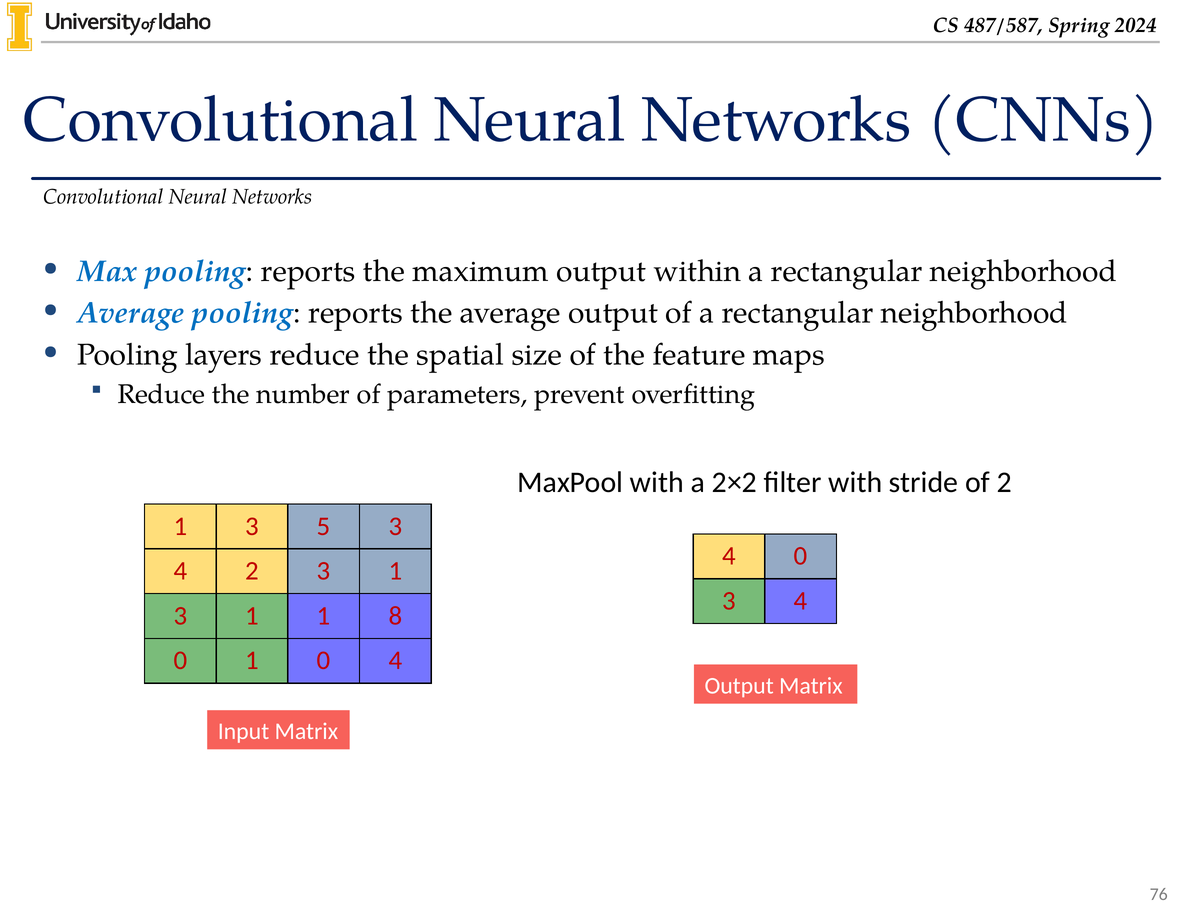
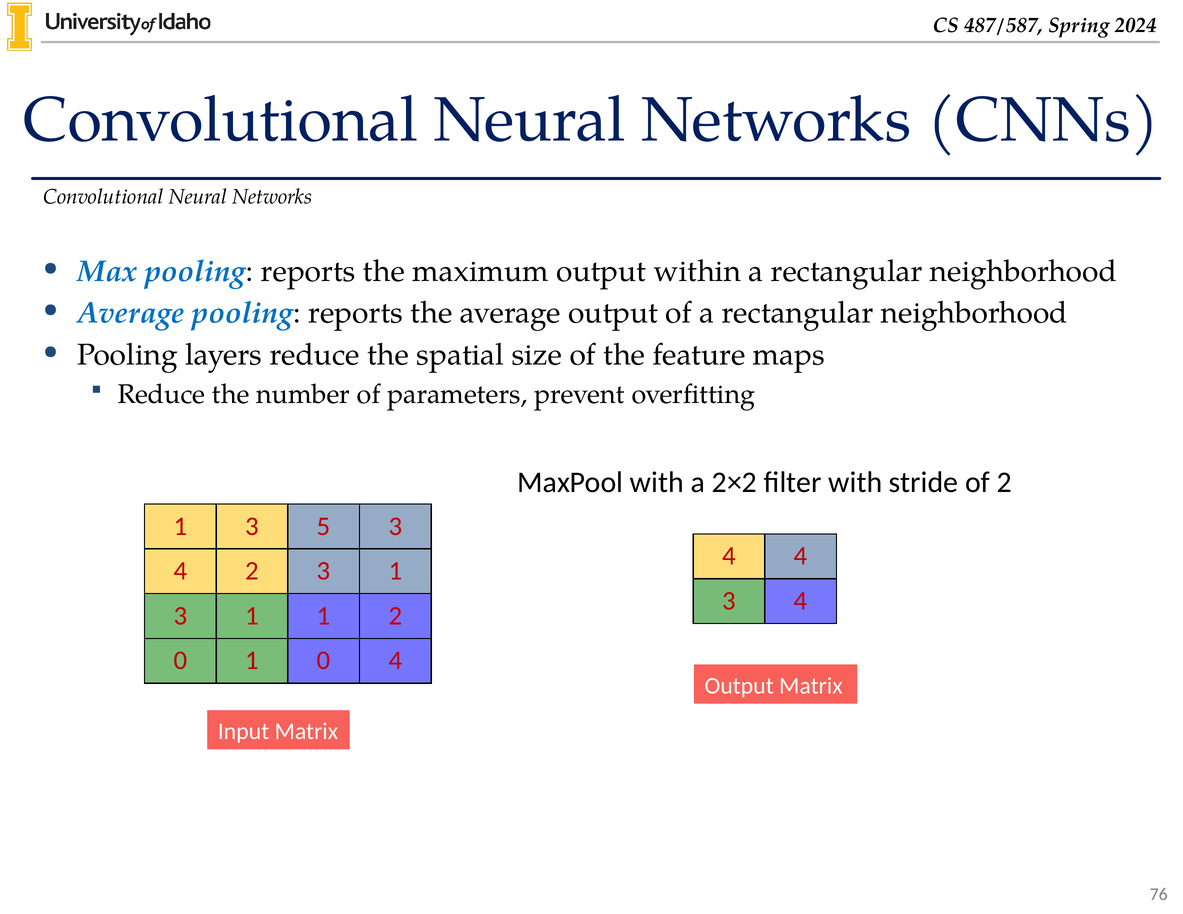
4 0: 0 -> 4
1 8: 8 -> 2
